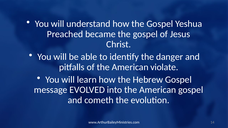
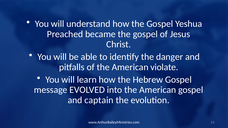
cometh: cometh -> captain
